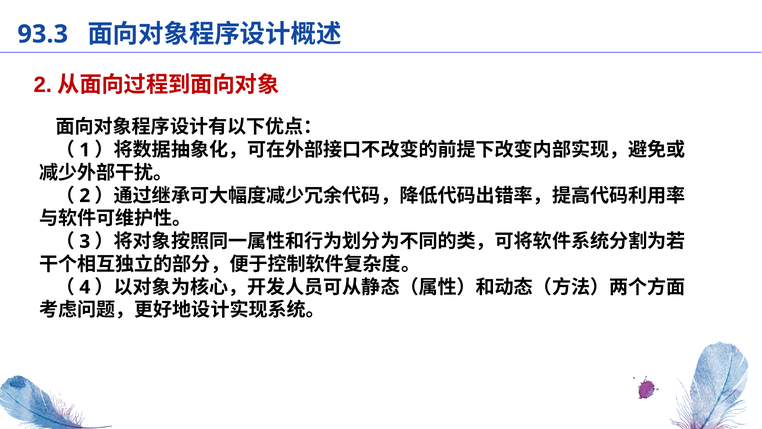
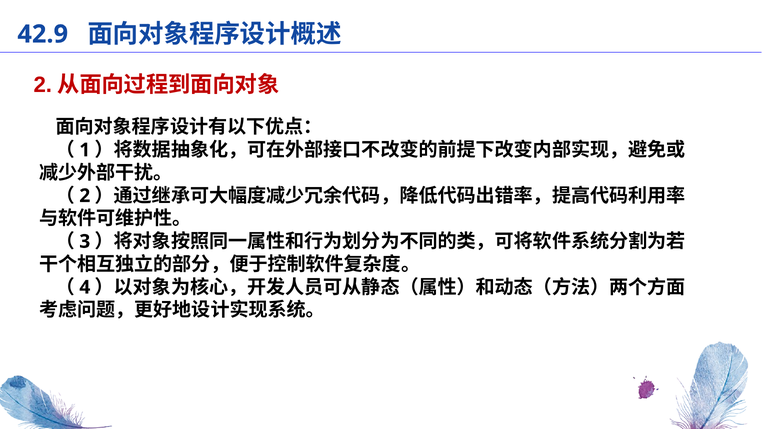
93.3: 93.3 -> 42.9
